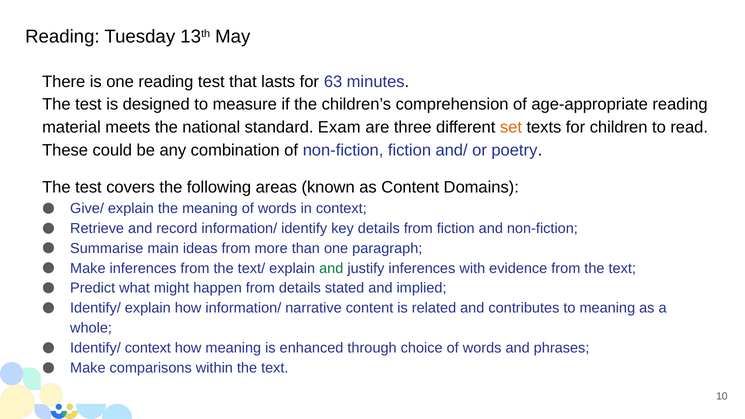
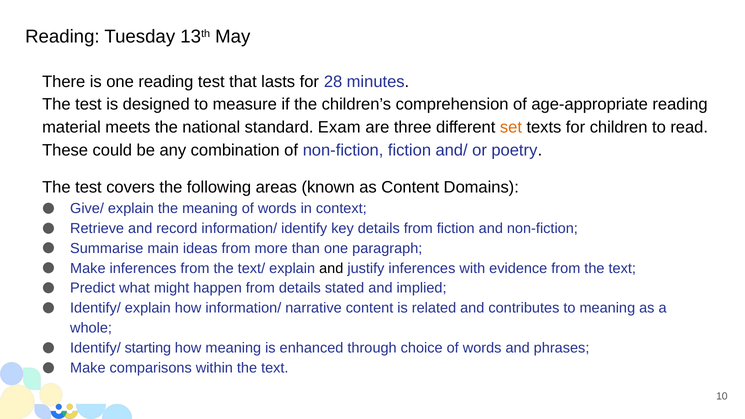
63: 63 -> 28
and at (331, 268) colour: green -> black
Identify/ context: context -> starting
